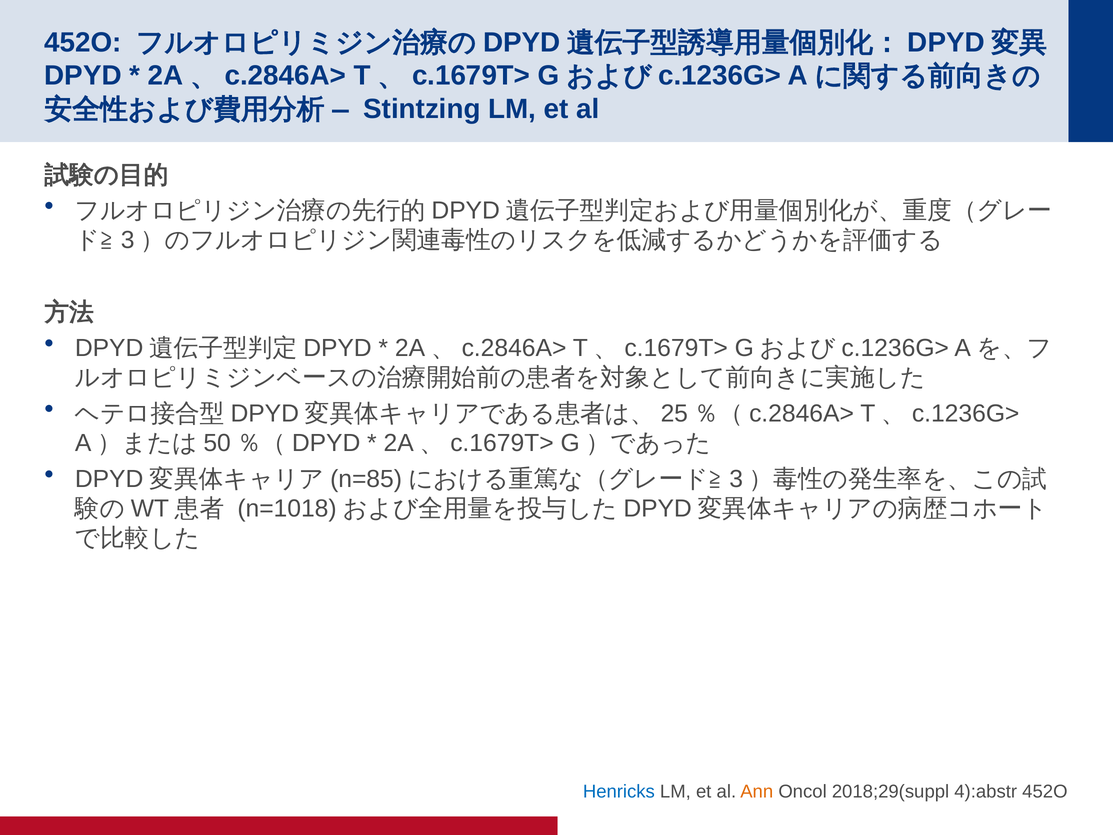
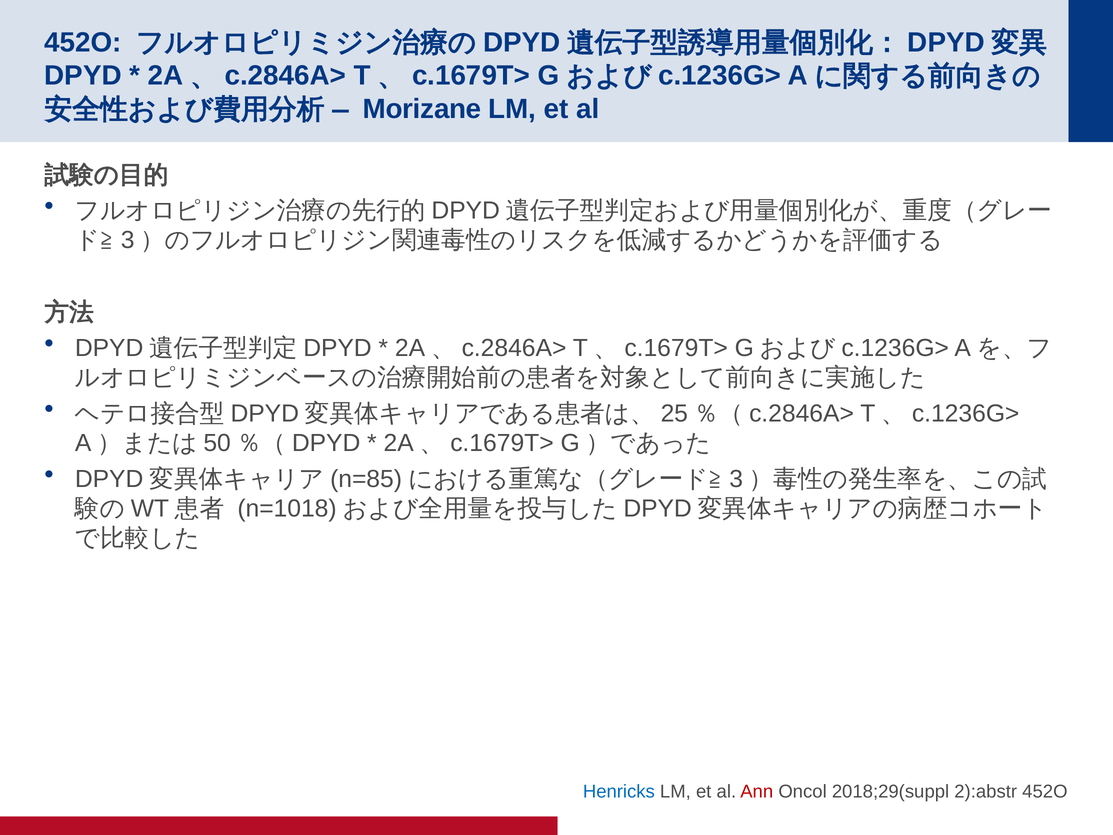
Stintzing: Stintzing -> Morizane
Ann colour: orange -> red
4):abstr: 4):abstr -> 2):abstr
